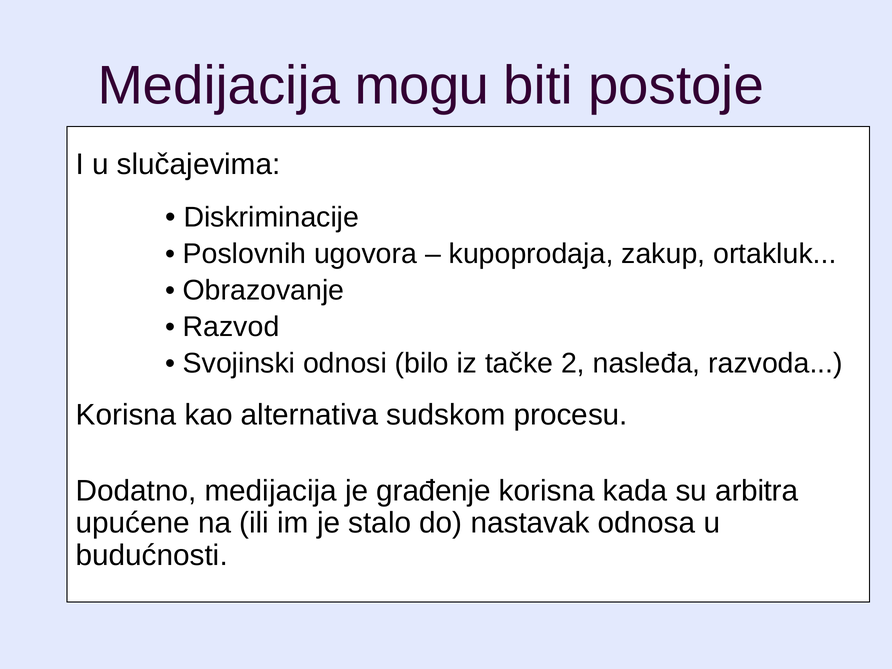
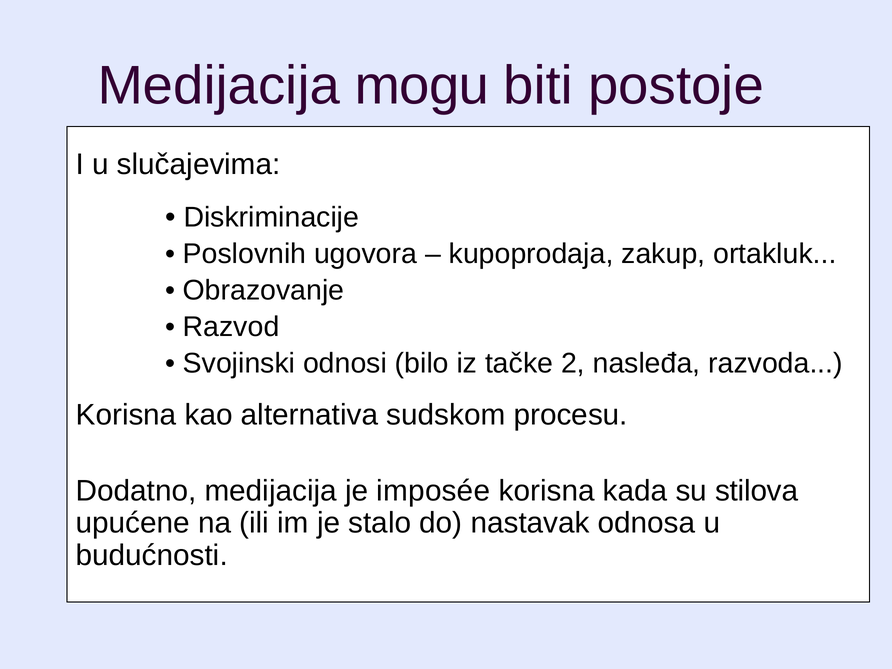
građenje: građenje -> imposée
arbitra: arbitra -> stilova
